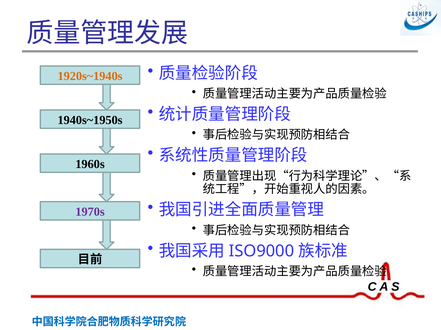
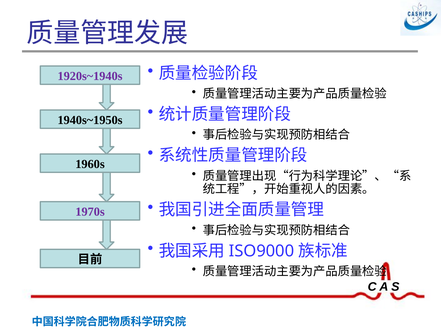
1920s~1940s colour: orange -> purple
